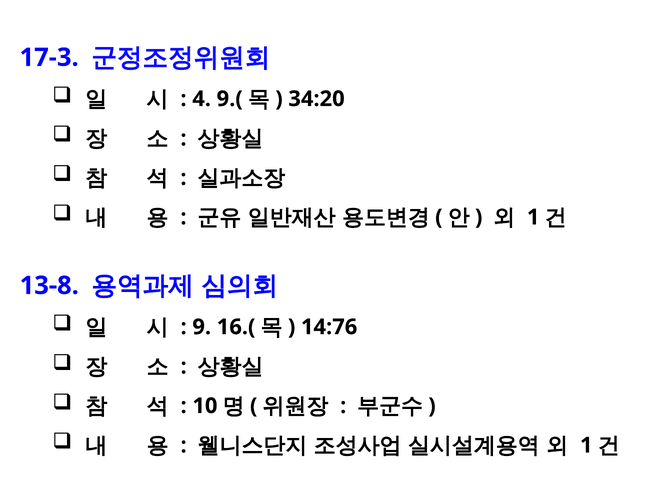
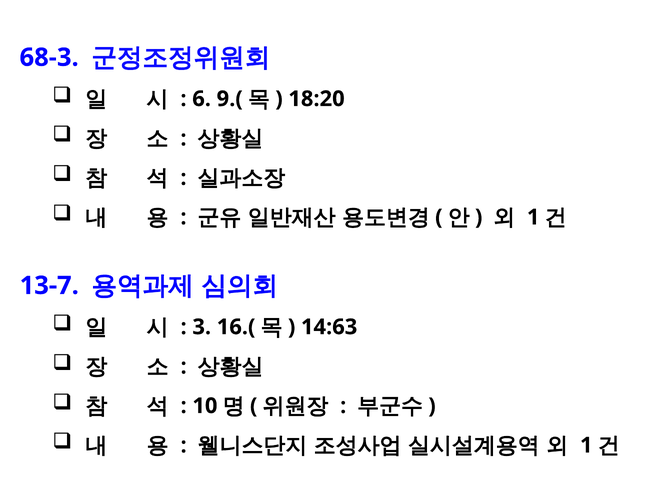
17-3: 17-3 -> 68-3
4: 4 -> 6
34:20: 34:20 -> 18:20
13-8: 13-8 -> 13-7
9: 9 -> 3
14:76: 14:76 -> 14:63
